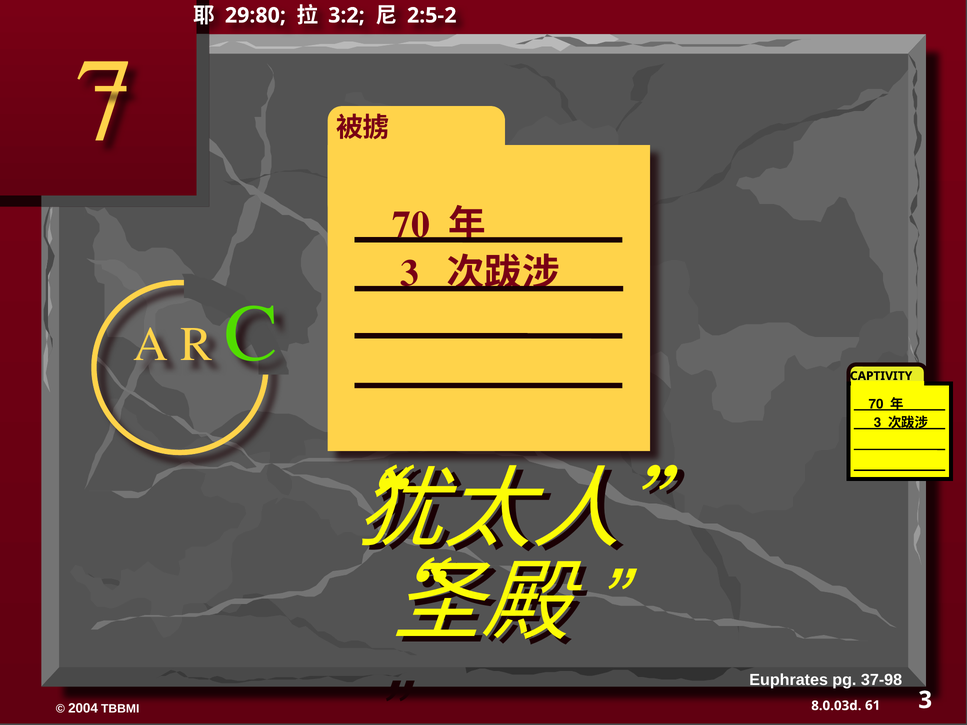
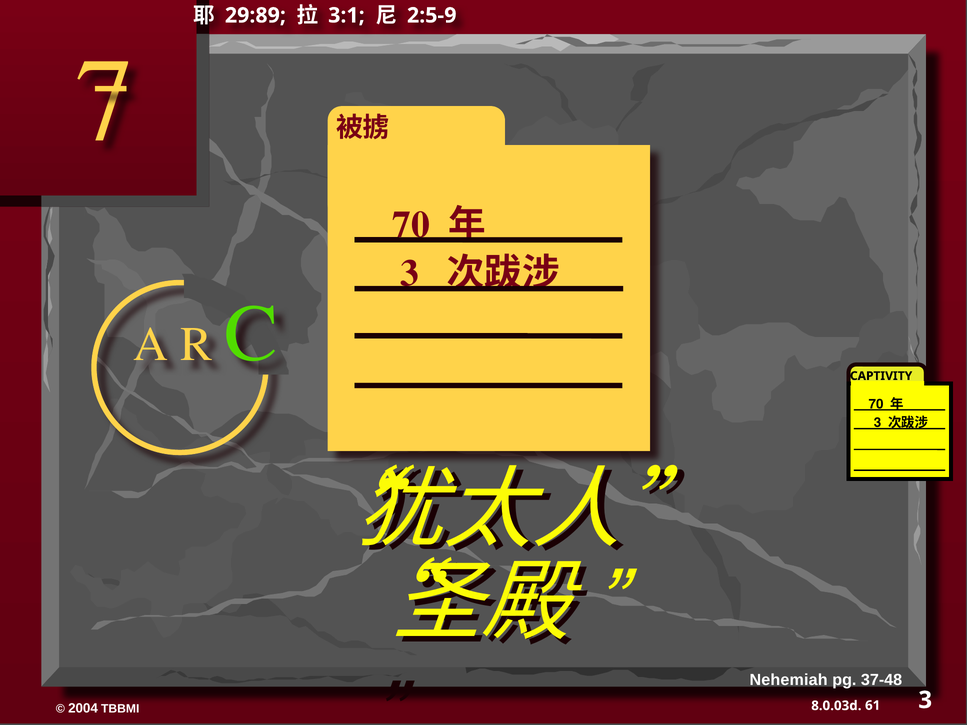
29:80: 29:80 -> 29:89
3:2: 3:2 -> 3:1
2:5-2: 2:5-2 -> 2:5-9
Euphrates: Euphrates -> Nehemiah
37-98: 37-98 -> 37-48
